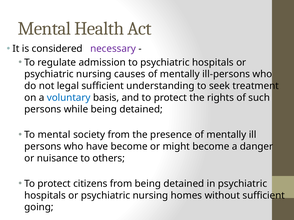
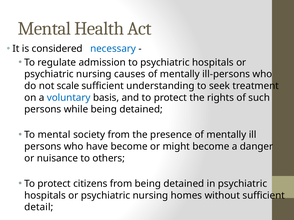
necessary colour: purple -> blue
legal: legal -> scale
going: going -> detail
